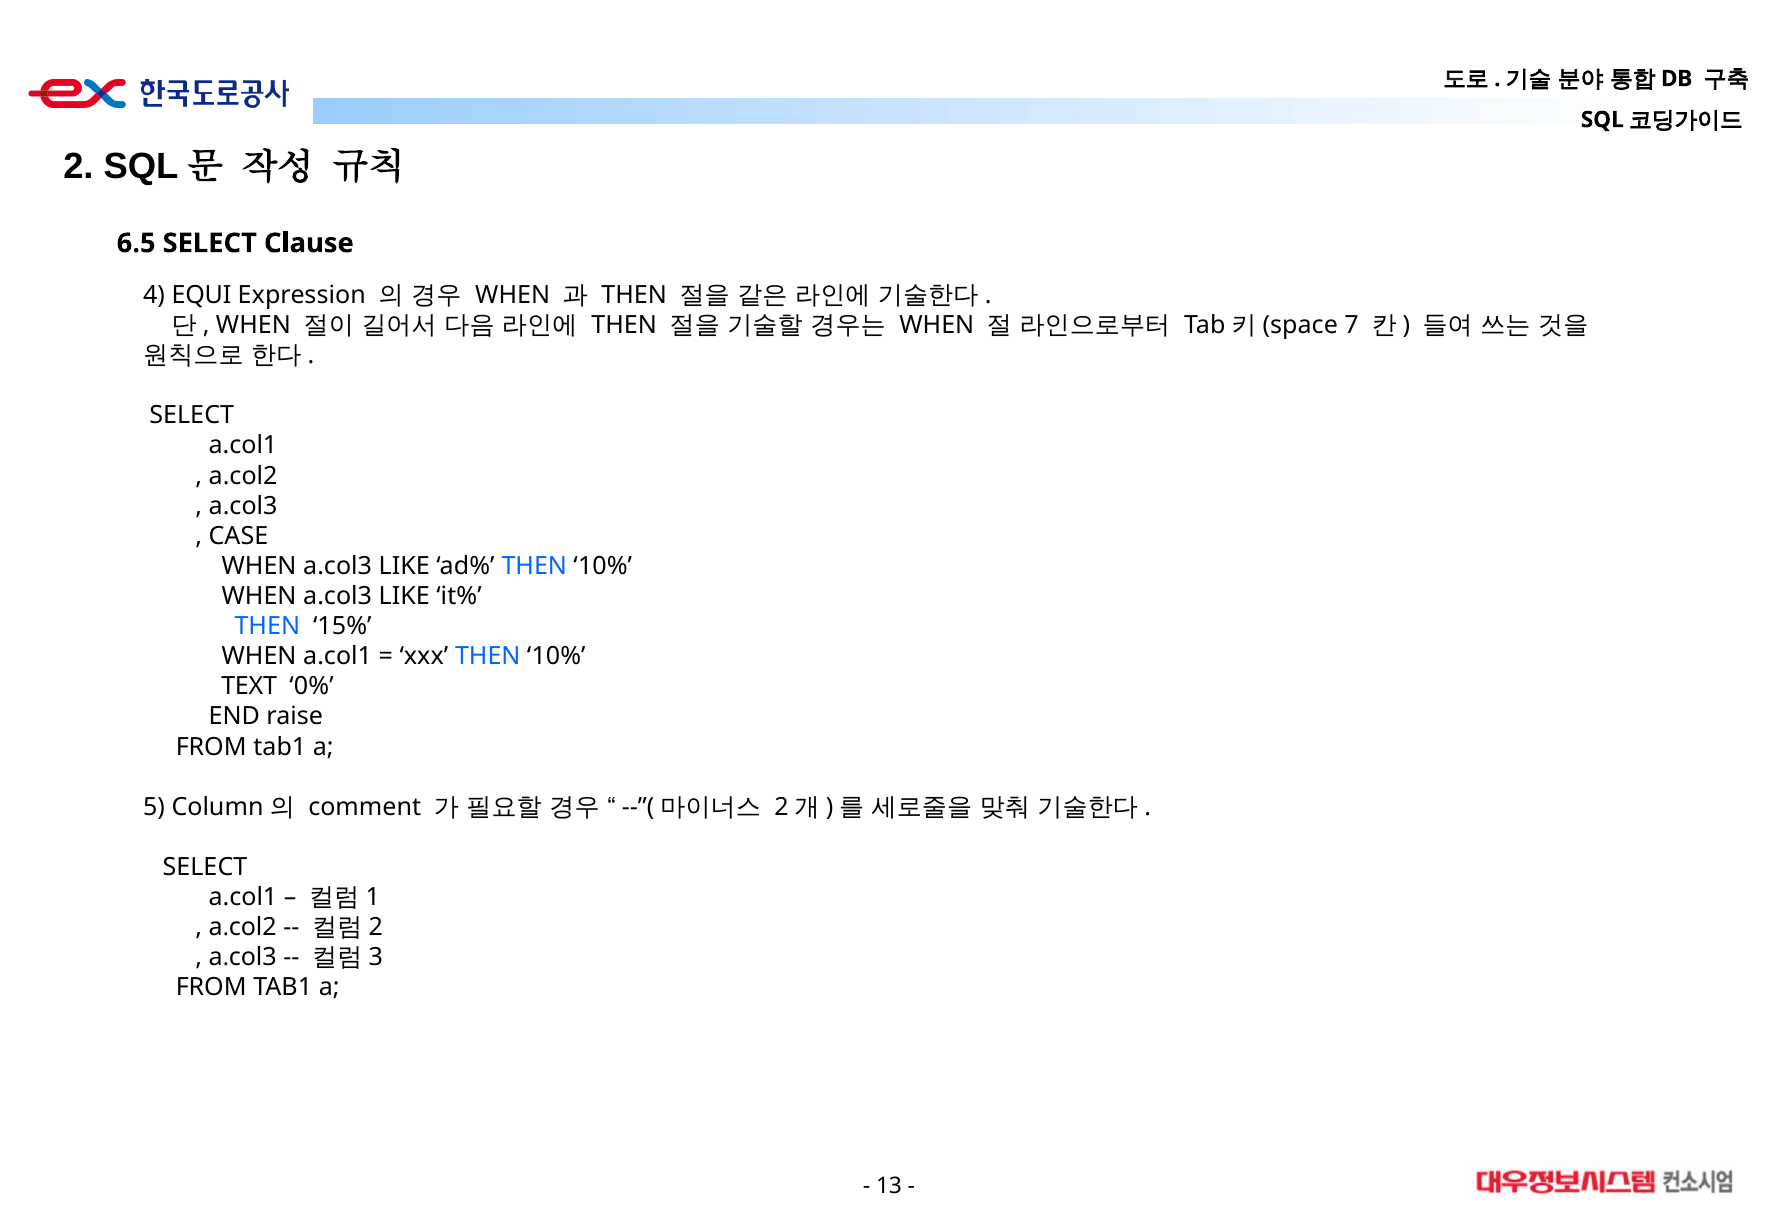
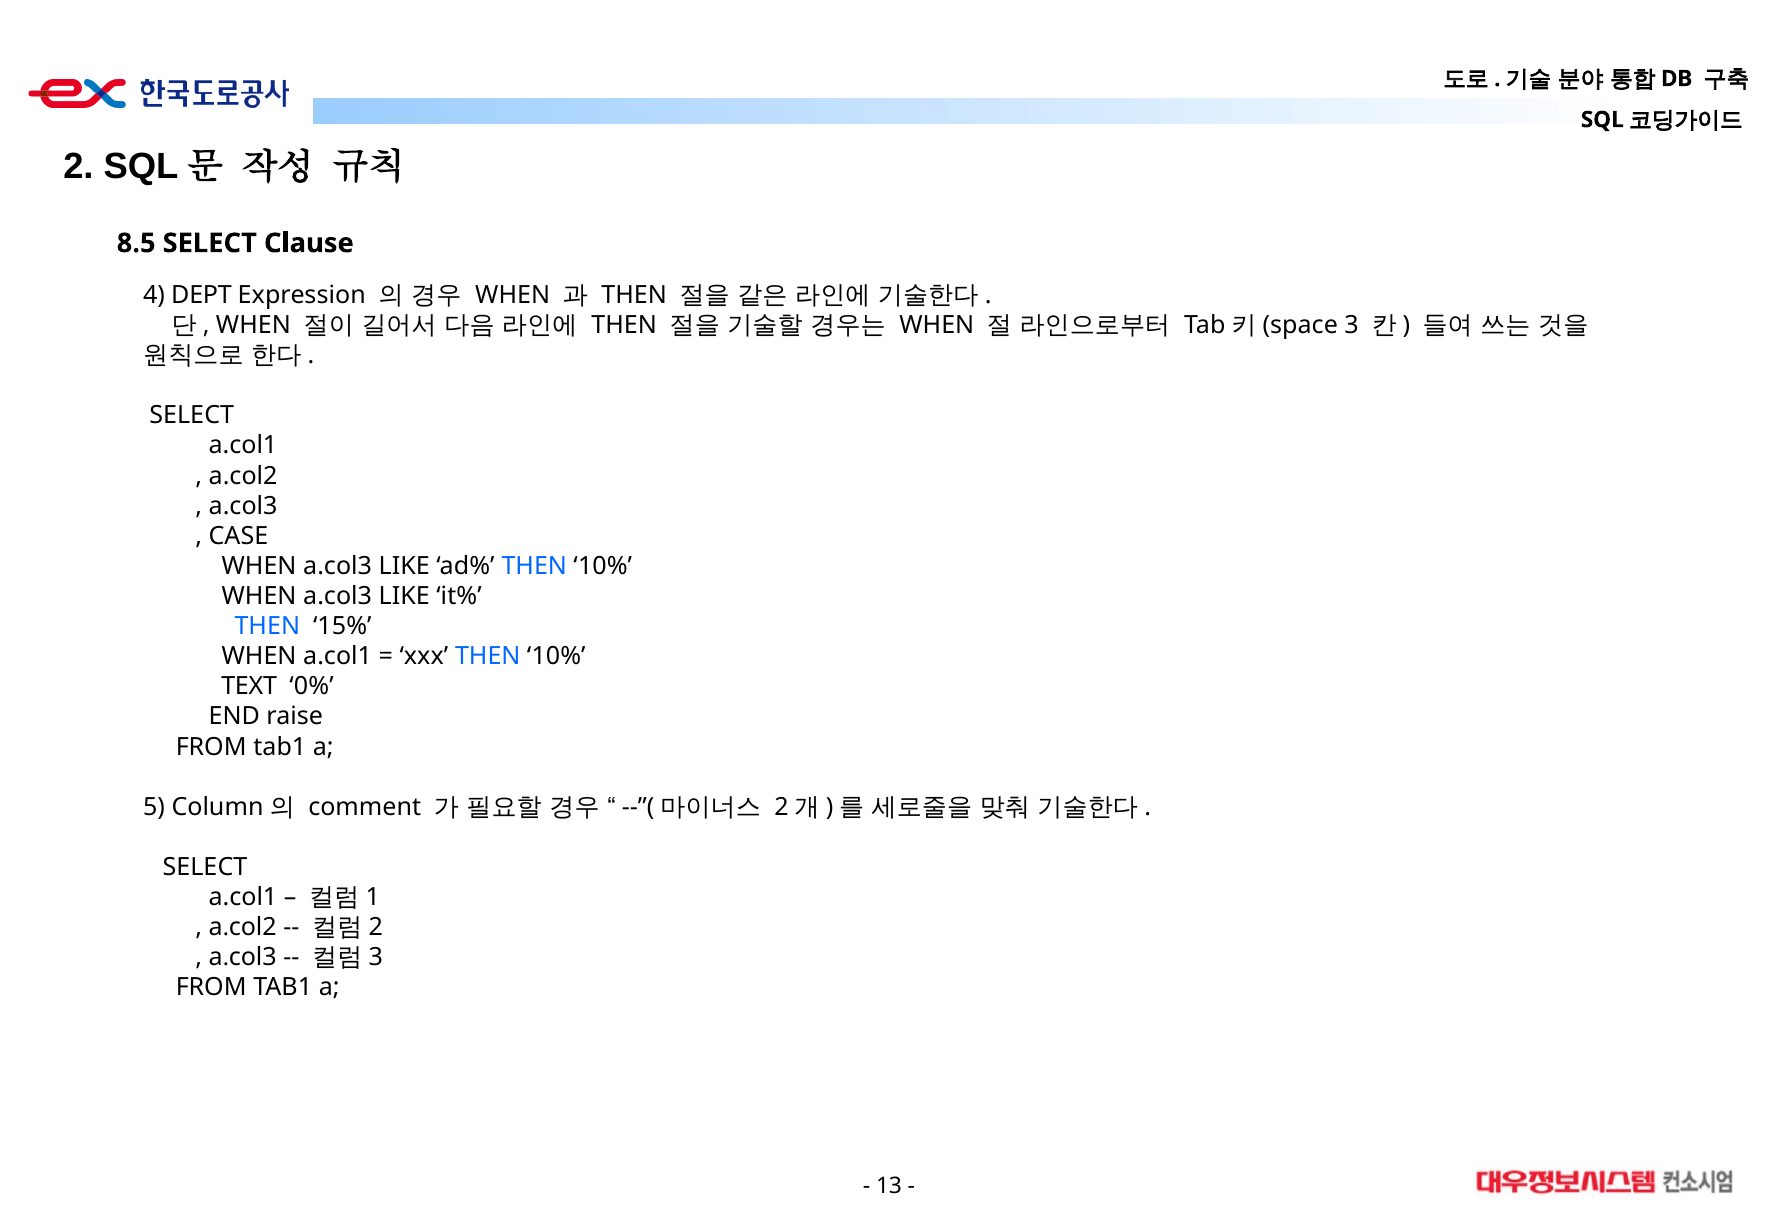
6.5: 6.5 -> 8.5
EQUI: EQUI -> DEPT
7: 7 -> 3
